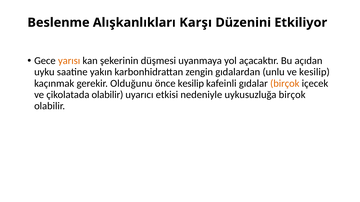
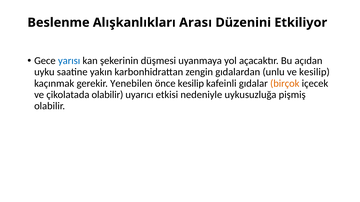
Karşı: Karşı -> Arası
yarısı colour: orange -> blue
Olduğunu: Olduğunu -> Yenebilen
uykusuzluğa birçok: birçok -> pişmiş
